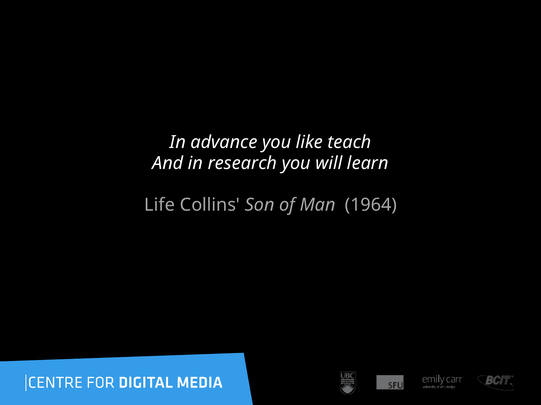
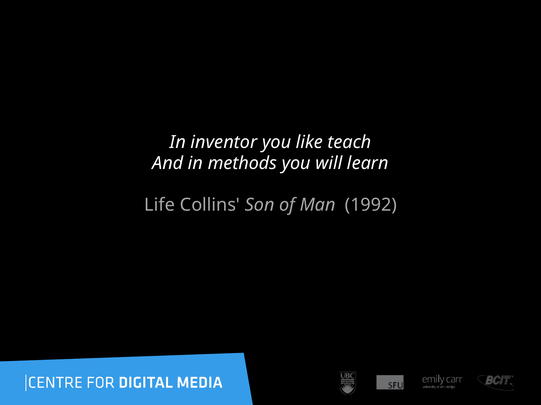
advance: advance -> inventor
research: research -> methods
1964: 1964 -> 1992
